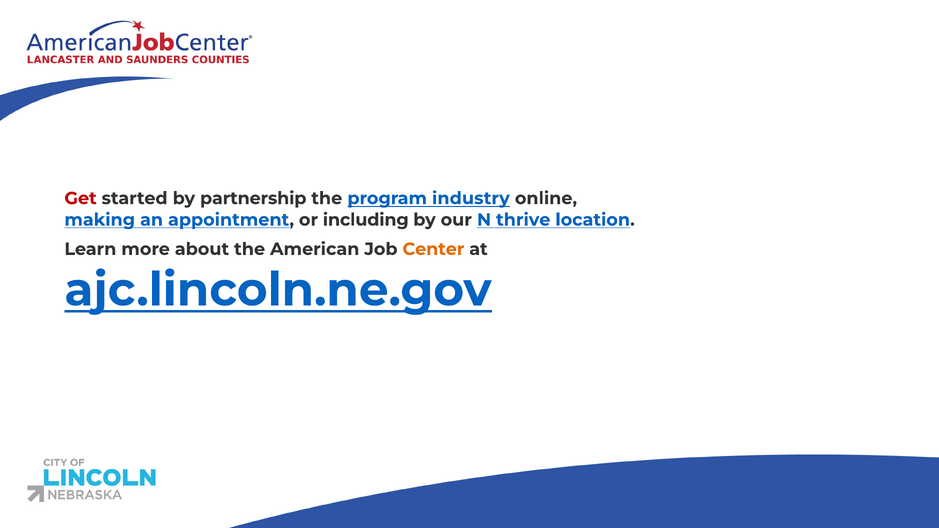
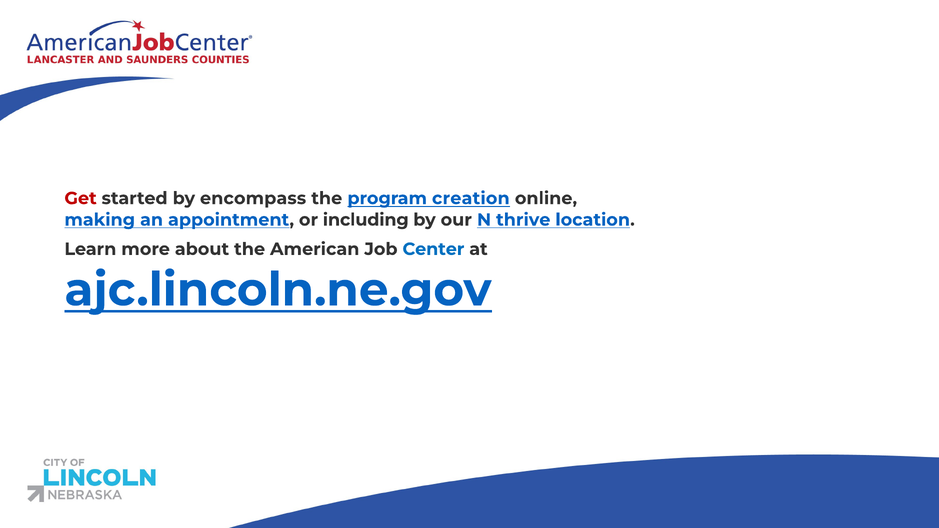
partnership: partnership -> encompass
industry: industry -> creation
Center colour: orange -> blue
